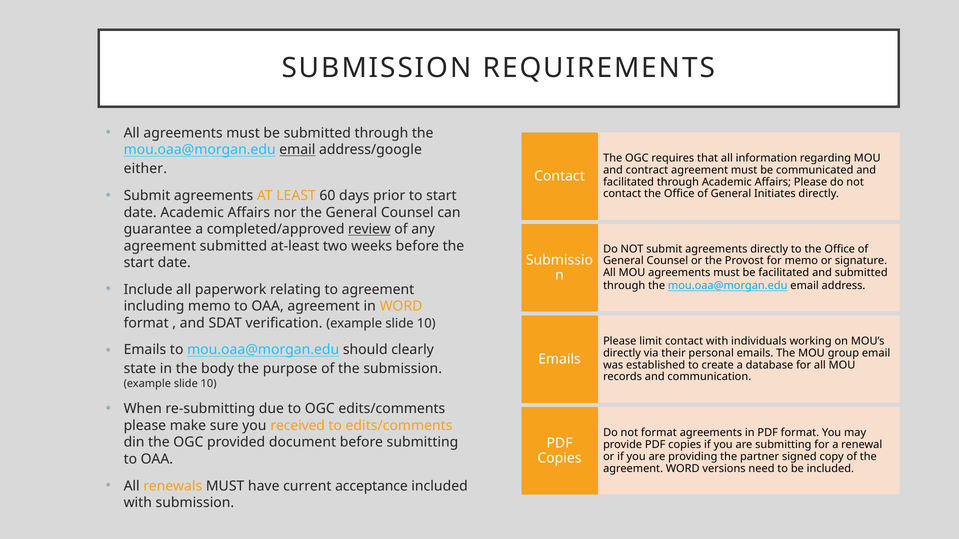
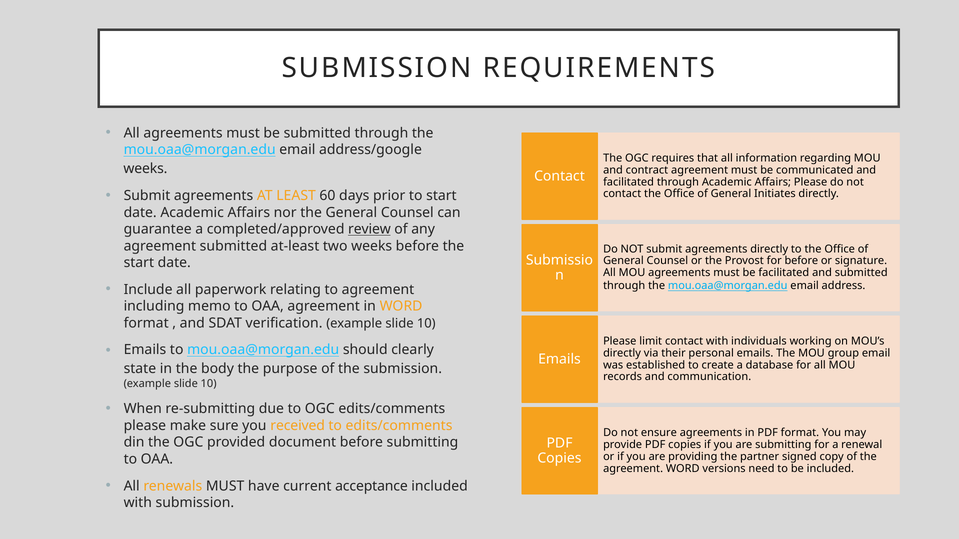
email at (297, 150) underline: present -> none
either at (145, 169): either -> weeks
memo at (801, 261): memo -> before
format at (659, 433): format -> ensure
